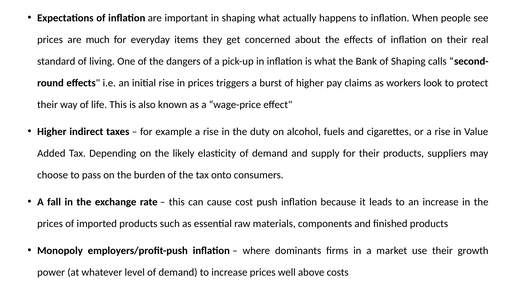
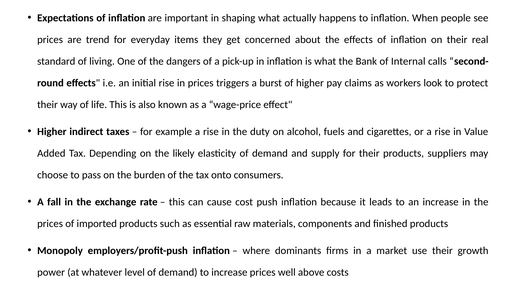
much: much -> trend
of Shaping: Shaping -> Internal
